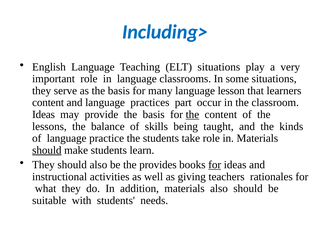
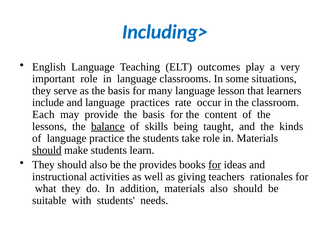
ELT situations: situations -> outcomes
content at (48, 102): content -> include
part: part -> rate
Ideas at (44, 114): Ideas -> Each
the at (192, 114) underline: present -> none
balance underline: none -> present
